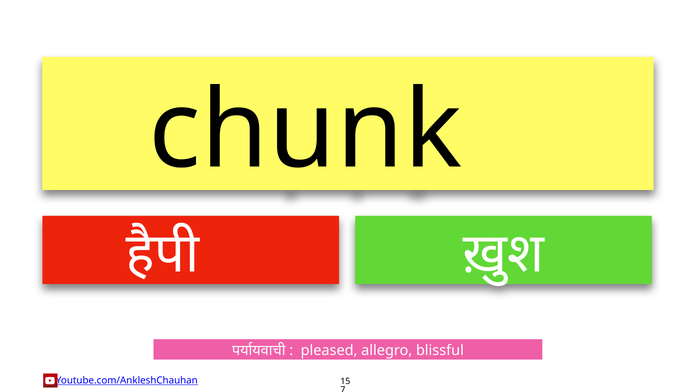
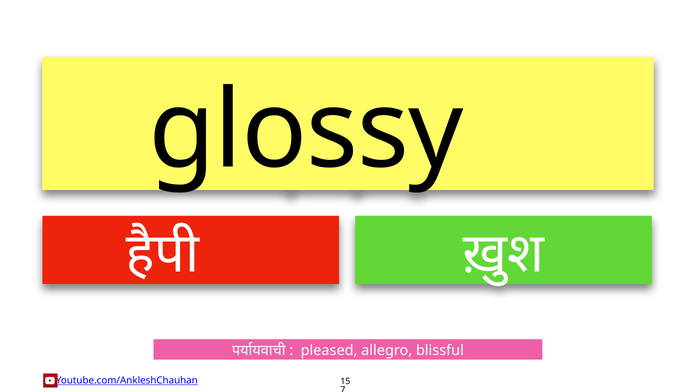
chunk: chunk -> glossy
